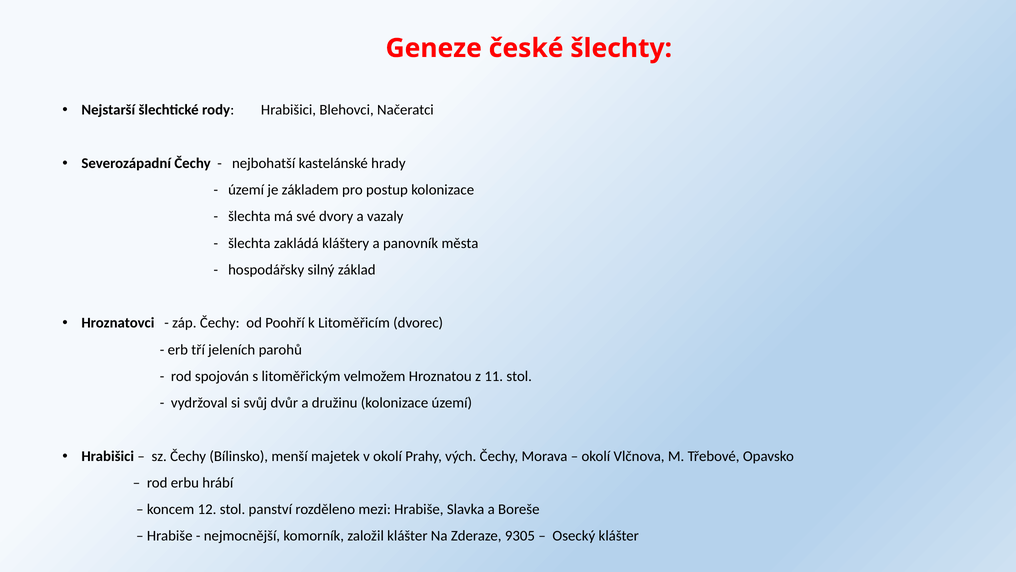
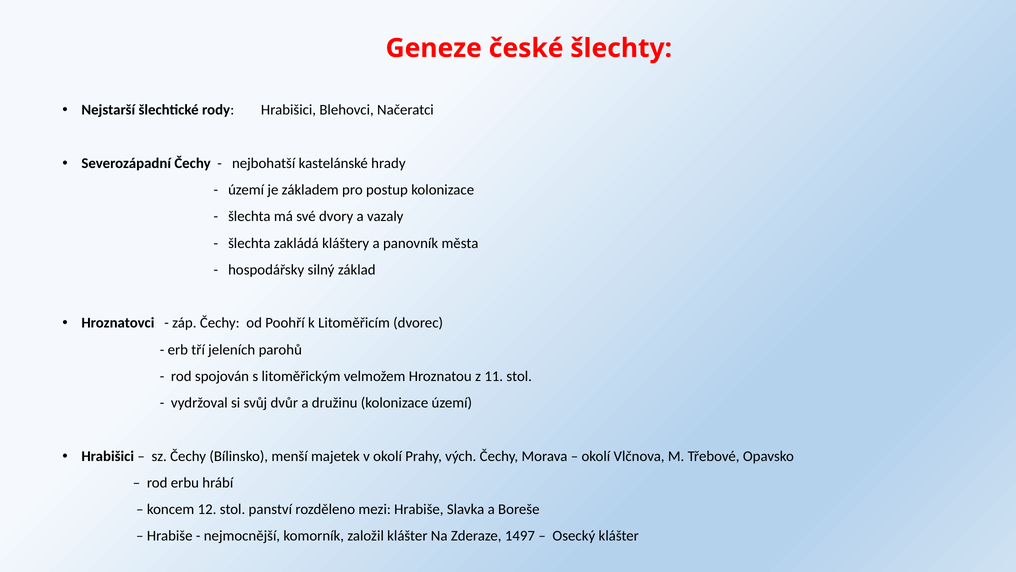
9305: 9305 -> 1497
